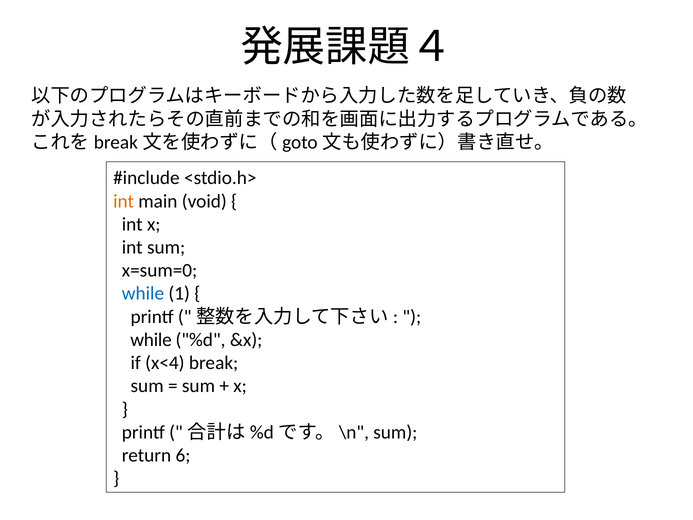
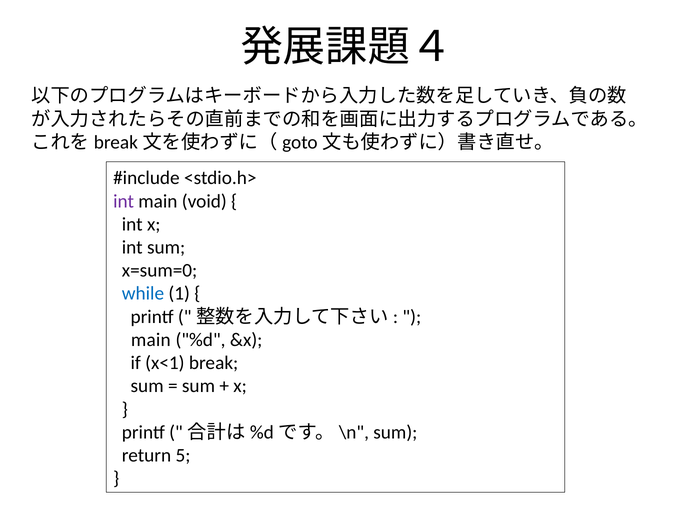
int at (124, 201) colour: orange -> purple
while at (151, 340): while -> main
x<4: x<4 -> x<1
6: 6 -> 5
